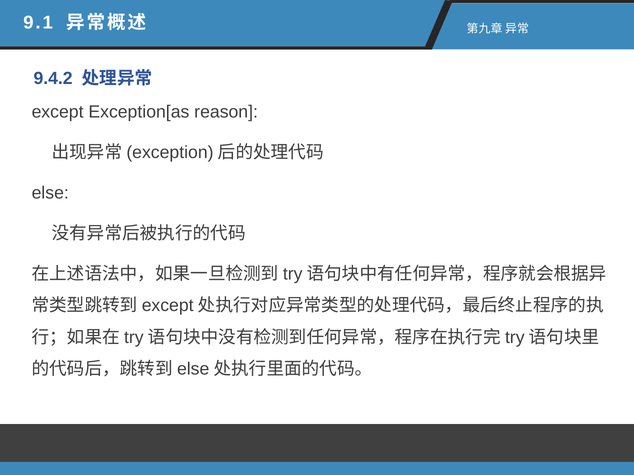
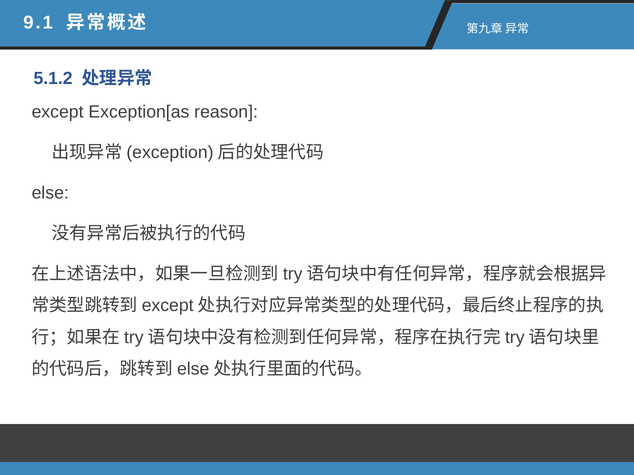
9.4.2: 9.4.2 -> 5.1.2
